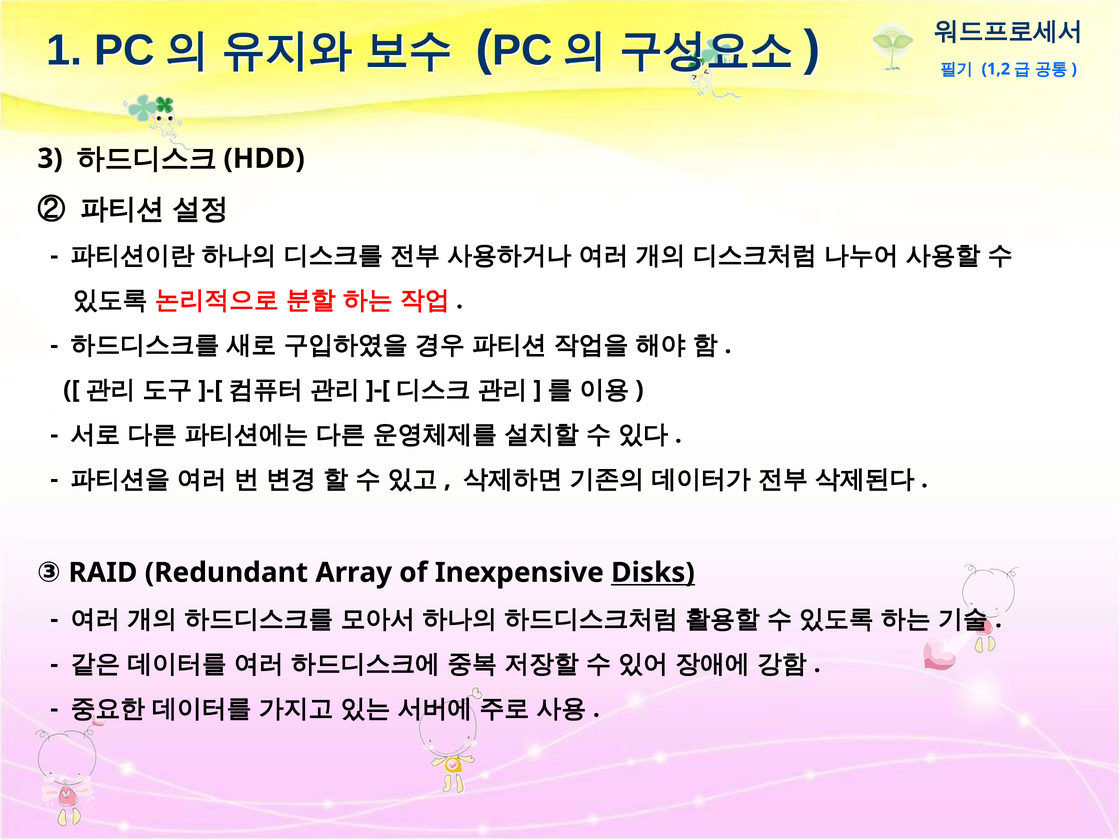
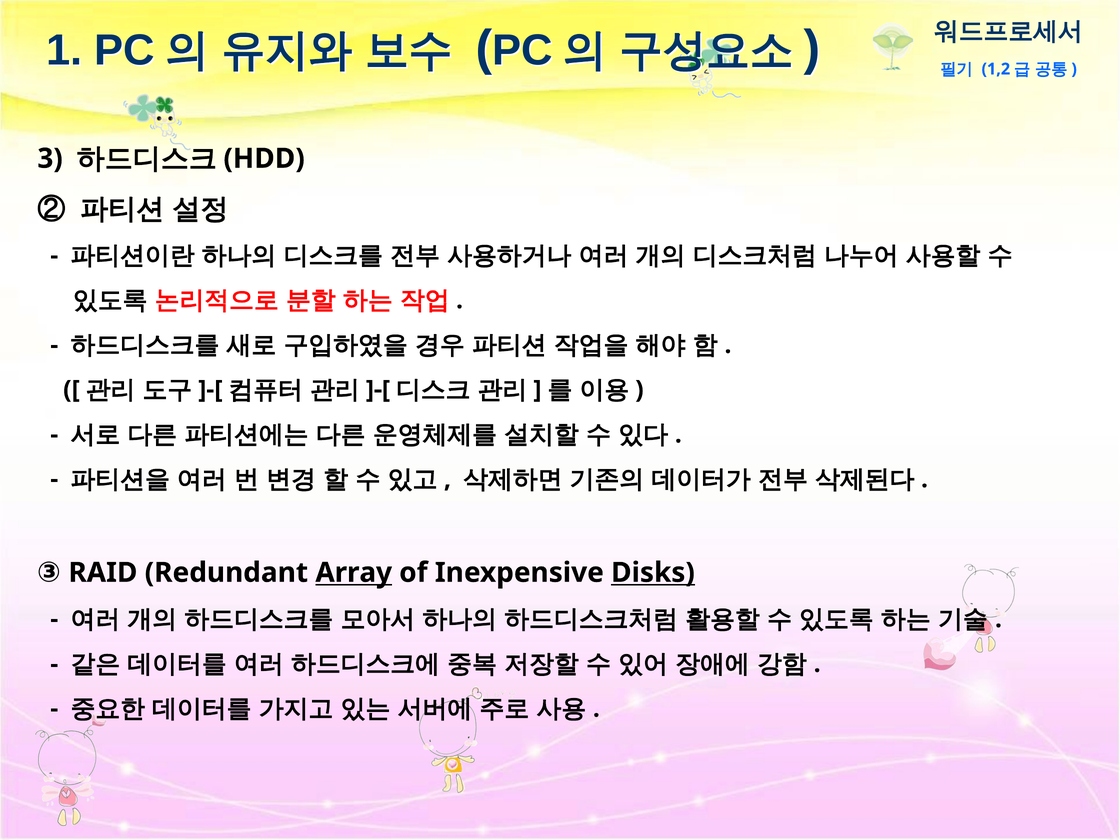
Array underline: none -> present
